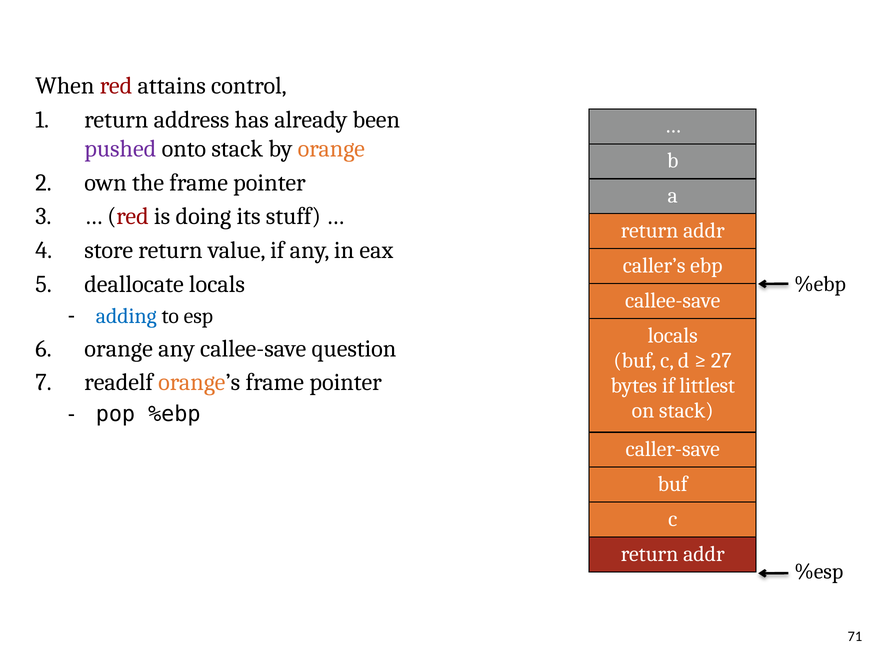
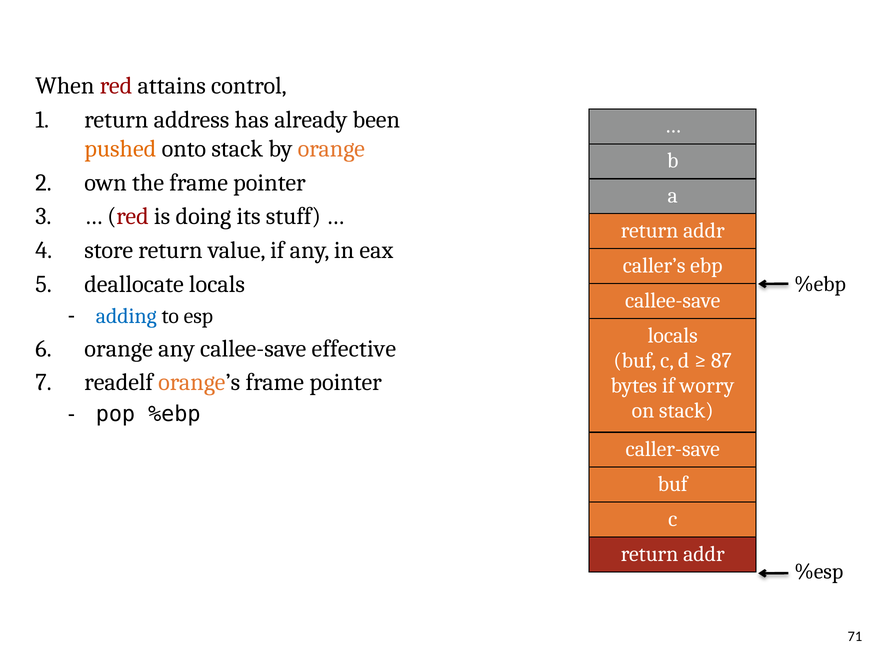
pushed colour: purple -> orange
question: question -> effective
27: 27 -> 87
littlest: littlest -> worry
